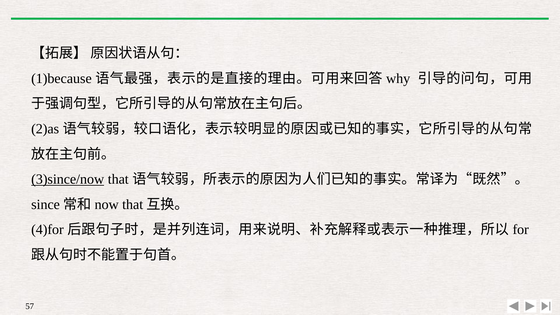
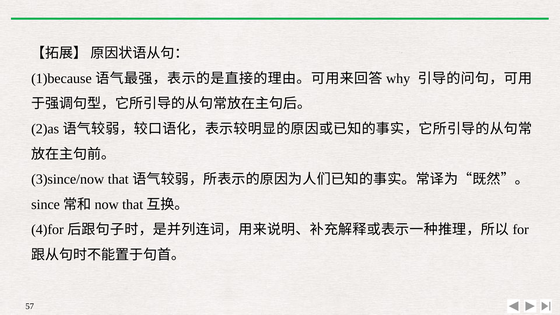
3)since/now underline: present -> none
